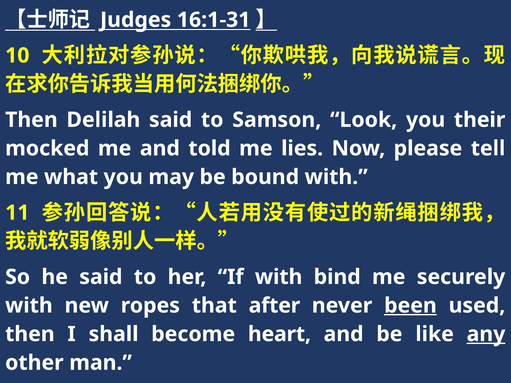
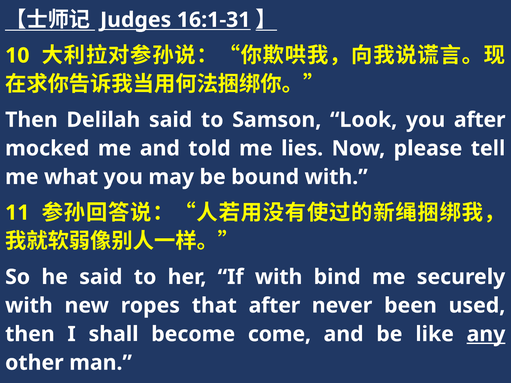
you their: their -> after
been underline: present -> none
heart: heart -> come
